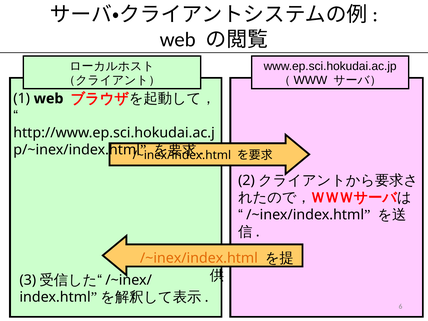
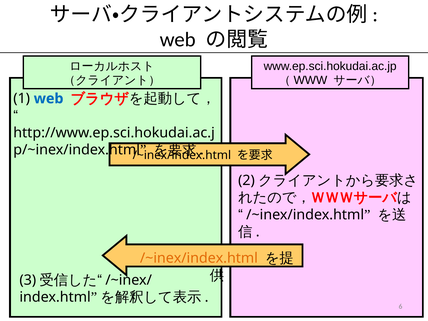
web at (49, 99) colour: black -> blue
